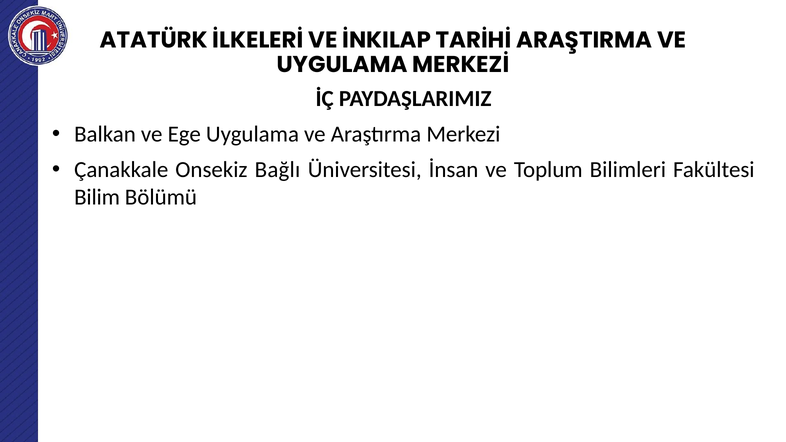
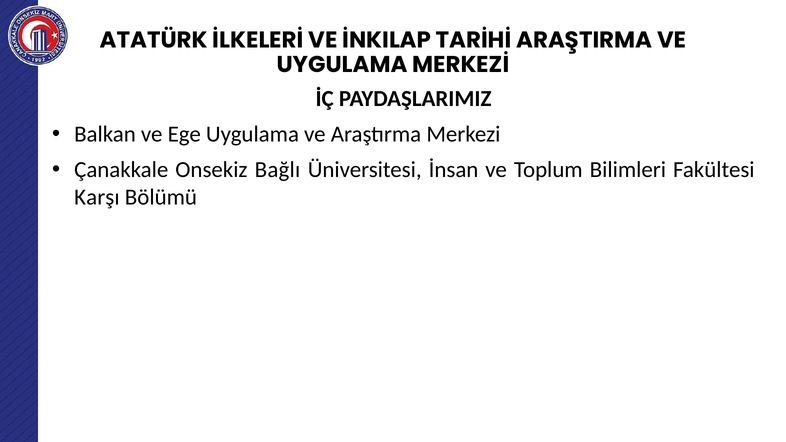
Bilim: Bilim -> Karşı
